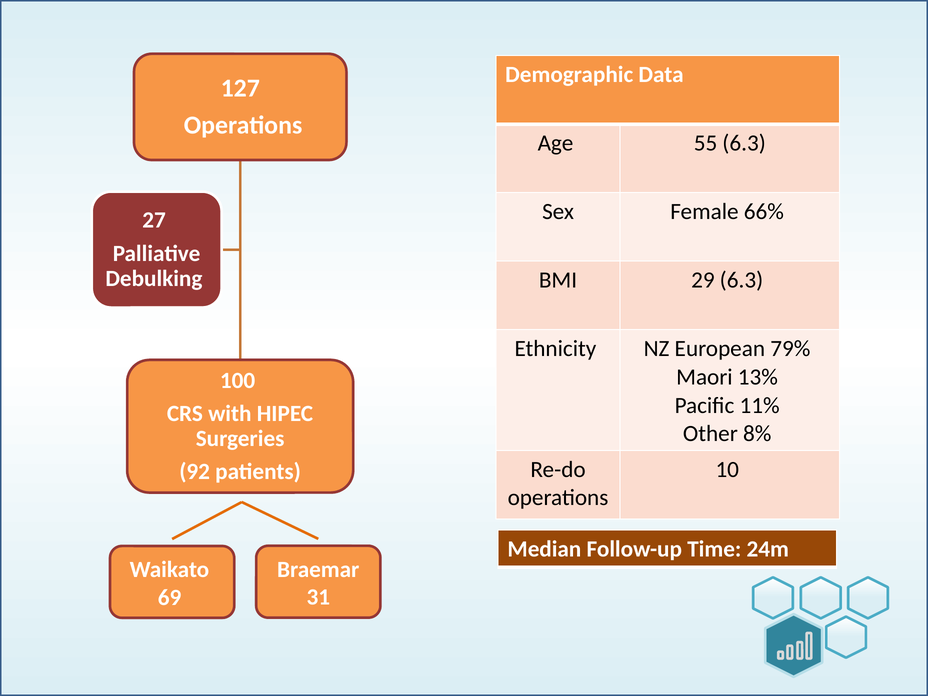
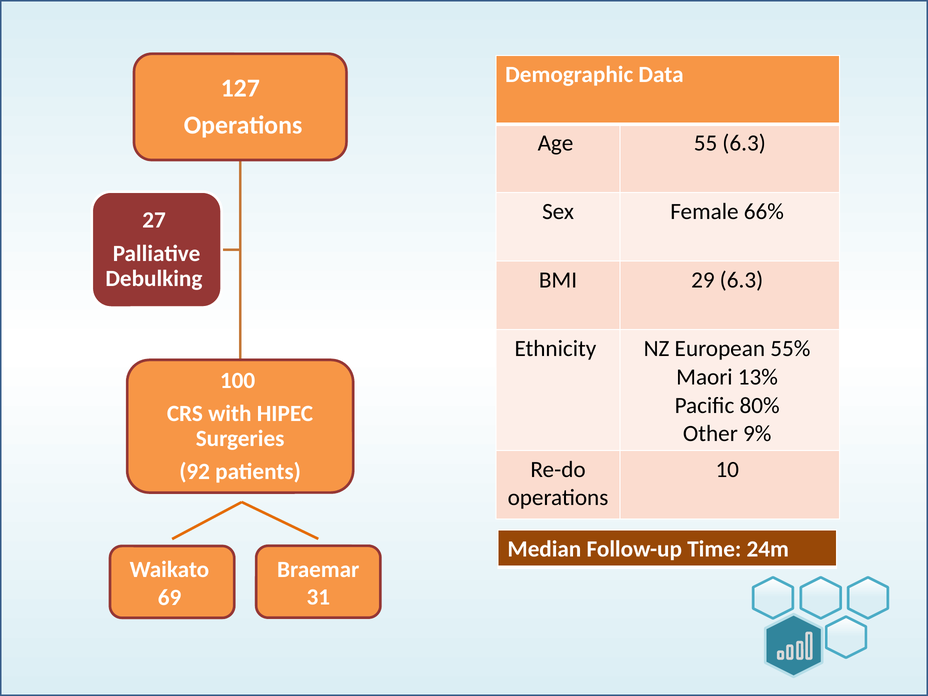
79%: 79% -> 55%
11%: 11% -> 80%
8%: 8% -> 9%
